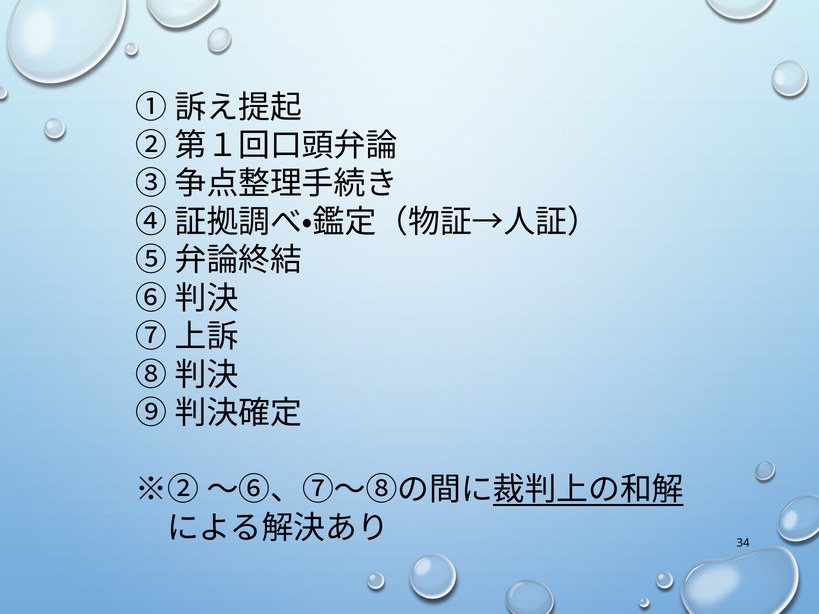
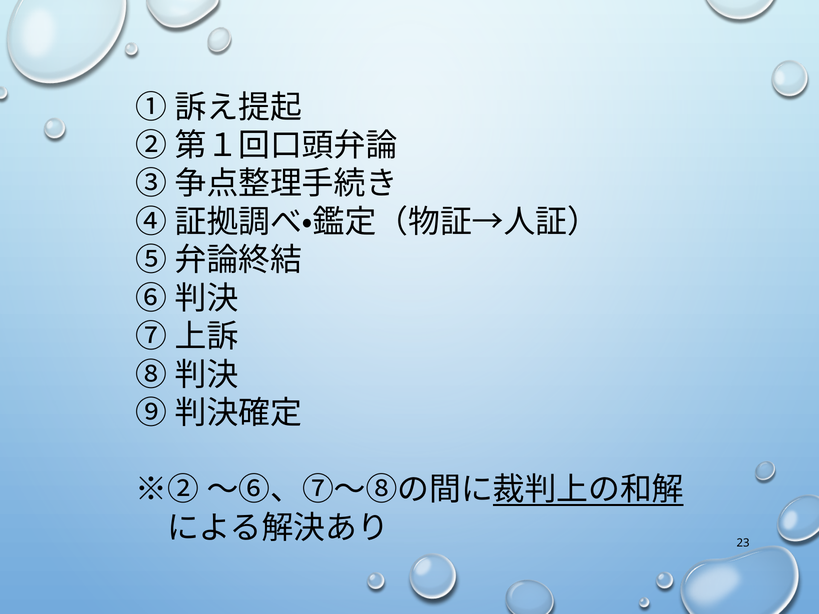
34: 34 -> 23
